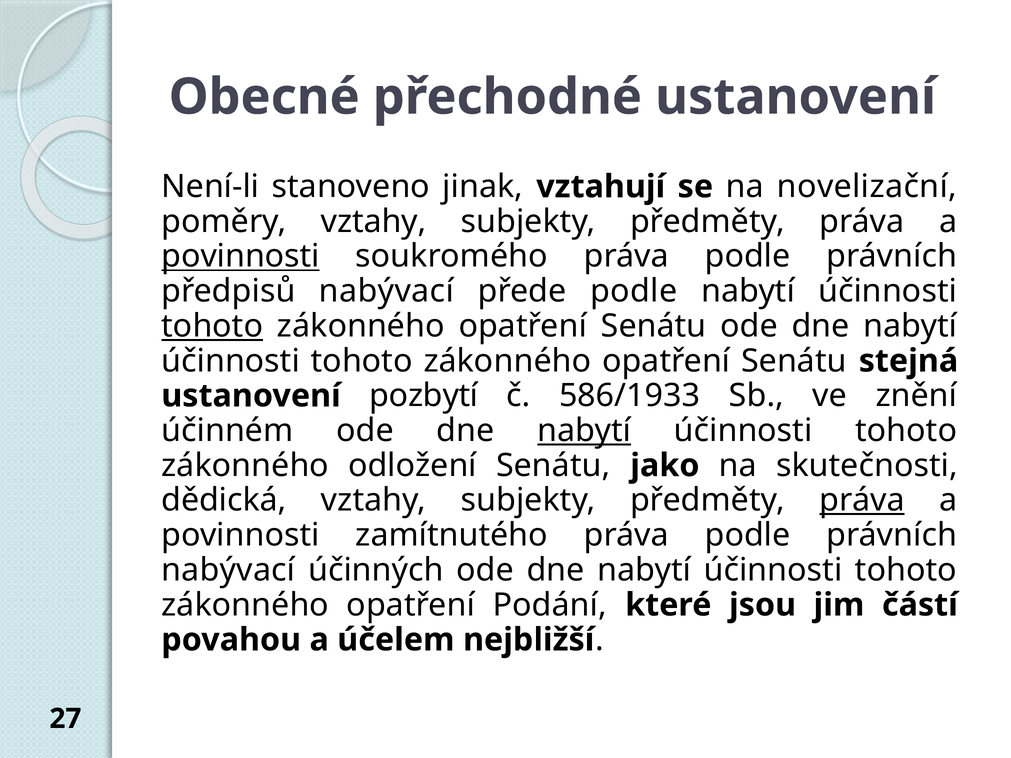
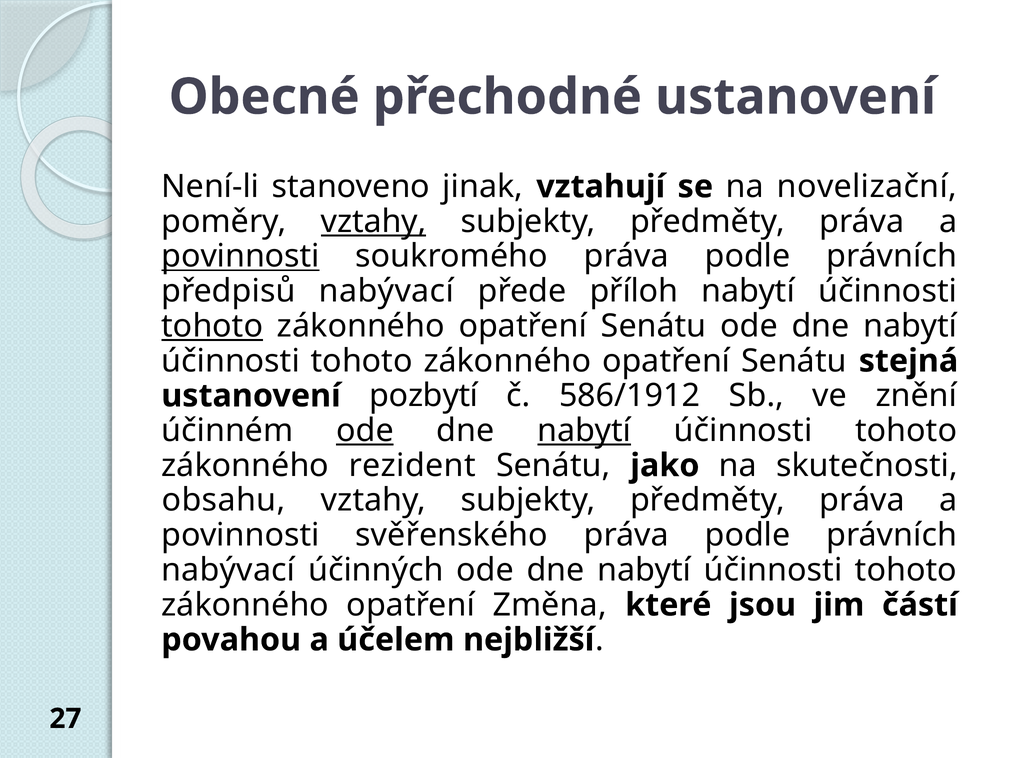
vztahy at (374, 222) underline: none -> present
přede podle: podle -> příloh
586/1933: 586/1933 -> 586/1912
ode at (365, 431) underline: none -> present
odložení: odložení -> rezident
dědická: dědická -> obsahu
práva at (862, 500) underline: present -> none
zamítnutého: zamítnutého -> svěřenského
Podání: Podání -> Změna
